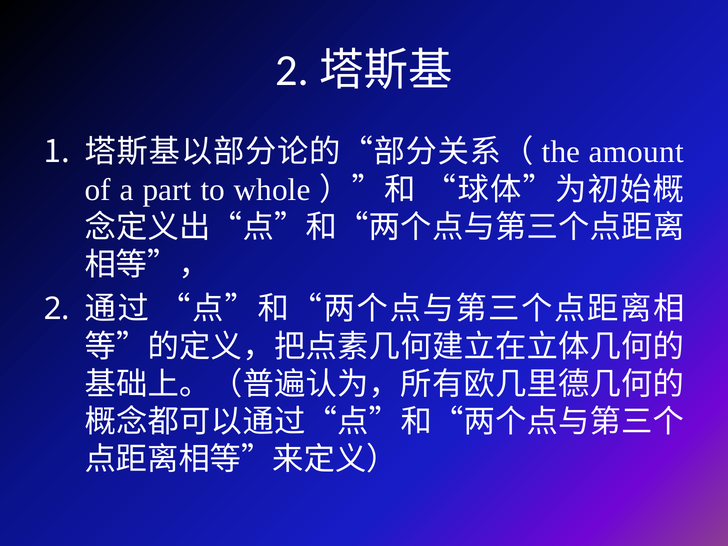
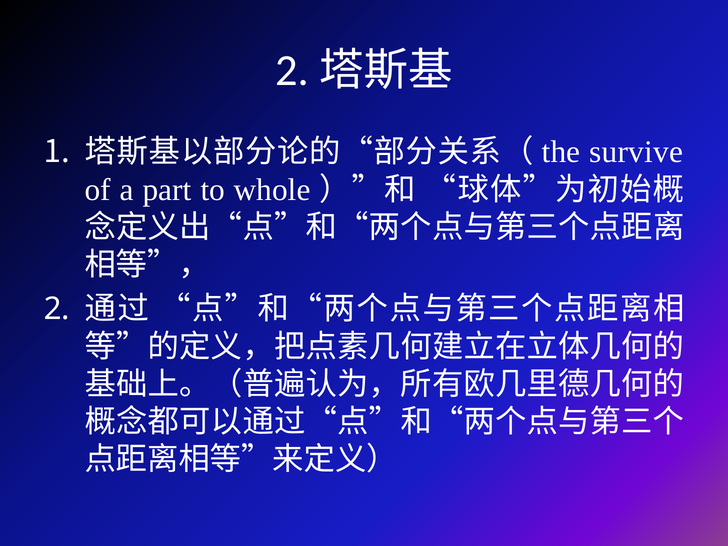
amount: amount -> survive
